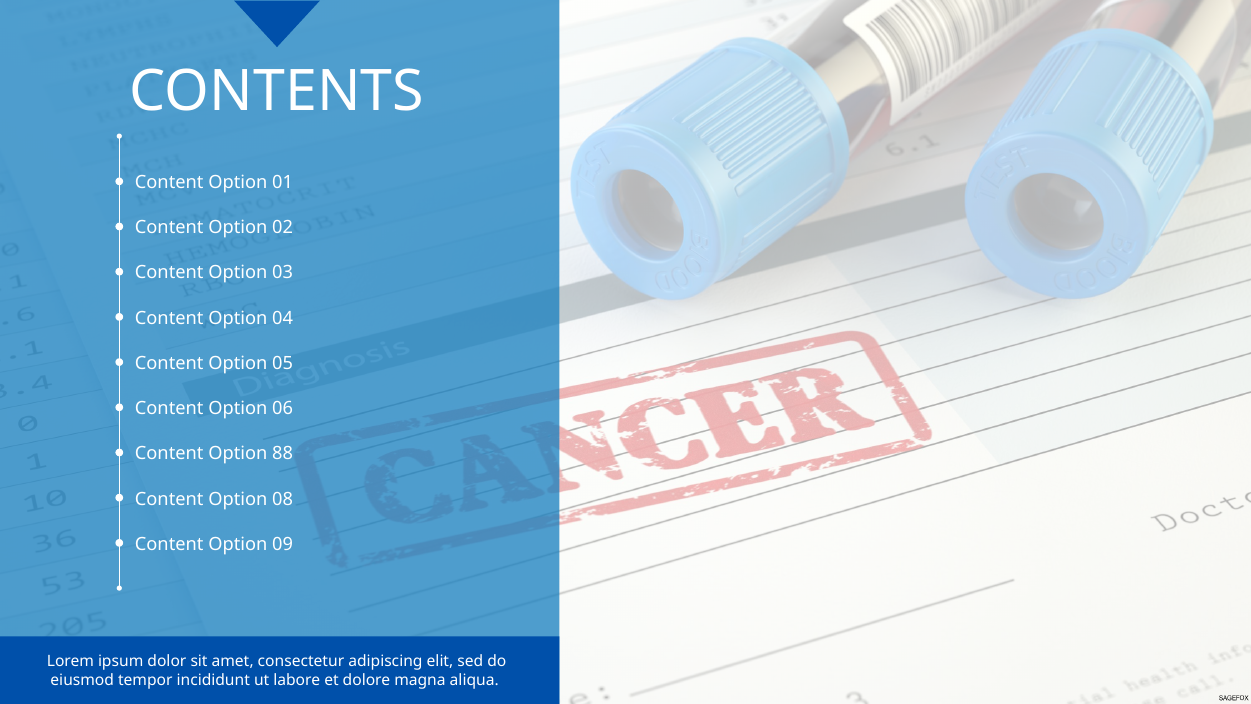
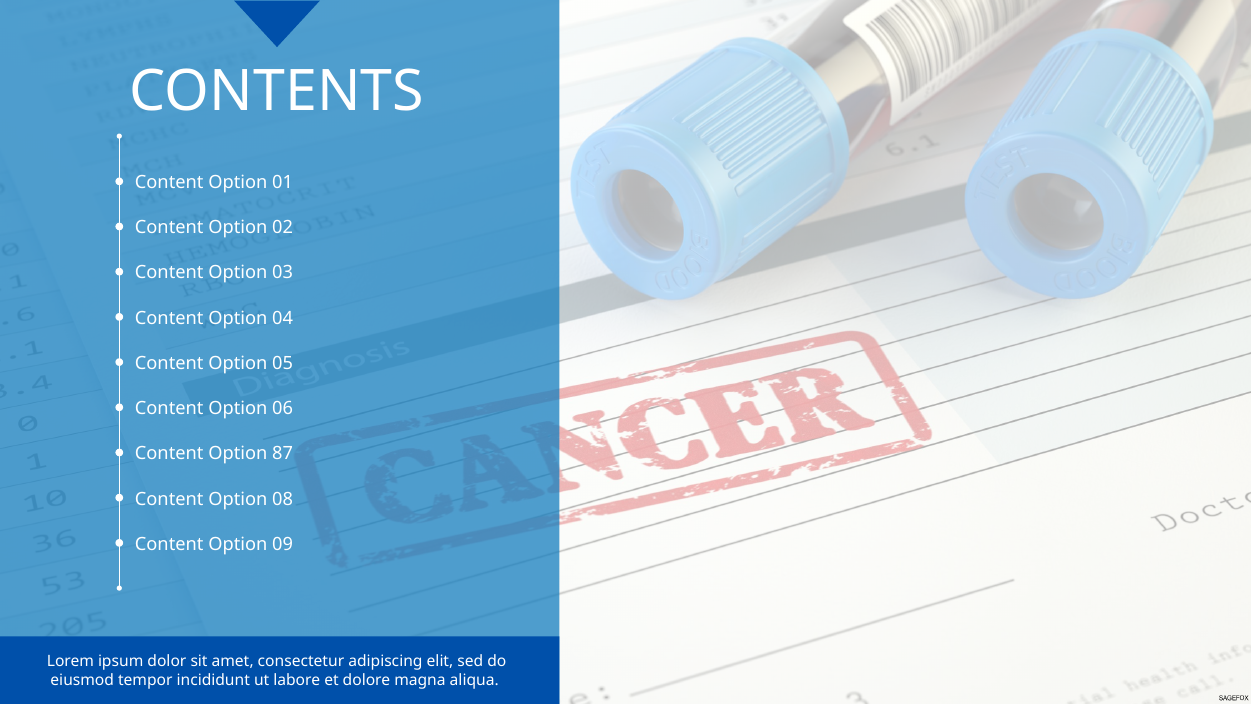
88: 88 -> 87
